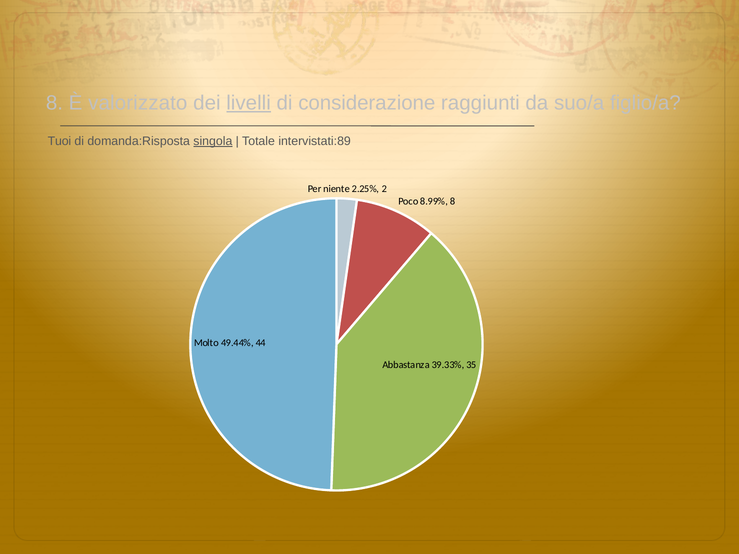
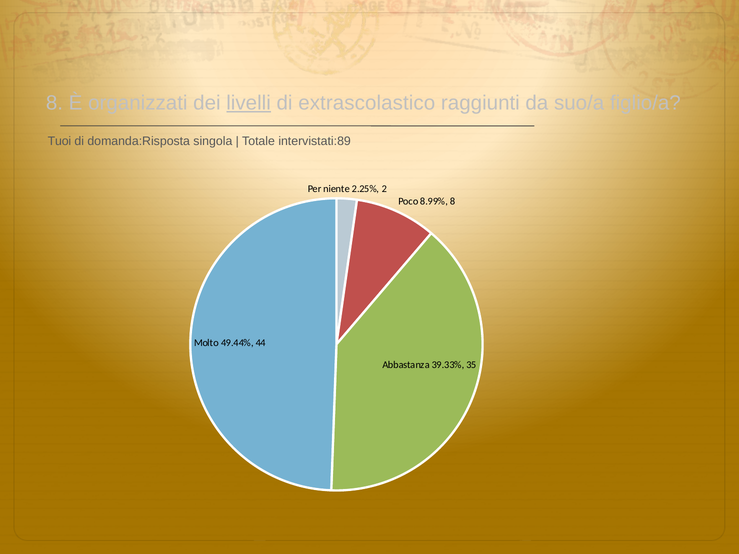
valorizzato: valorizzato -> organizzati
considerazione: considerazione -> extrascolastico
singola underline: present -> none
